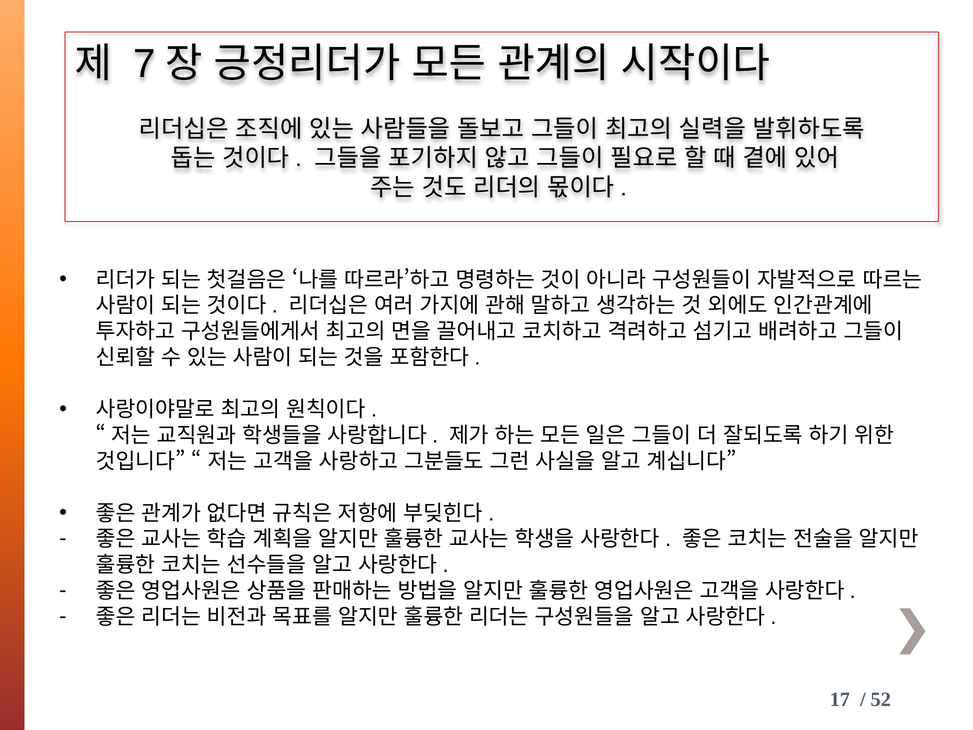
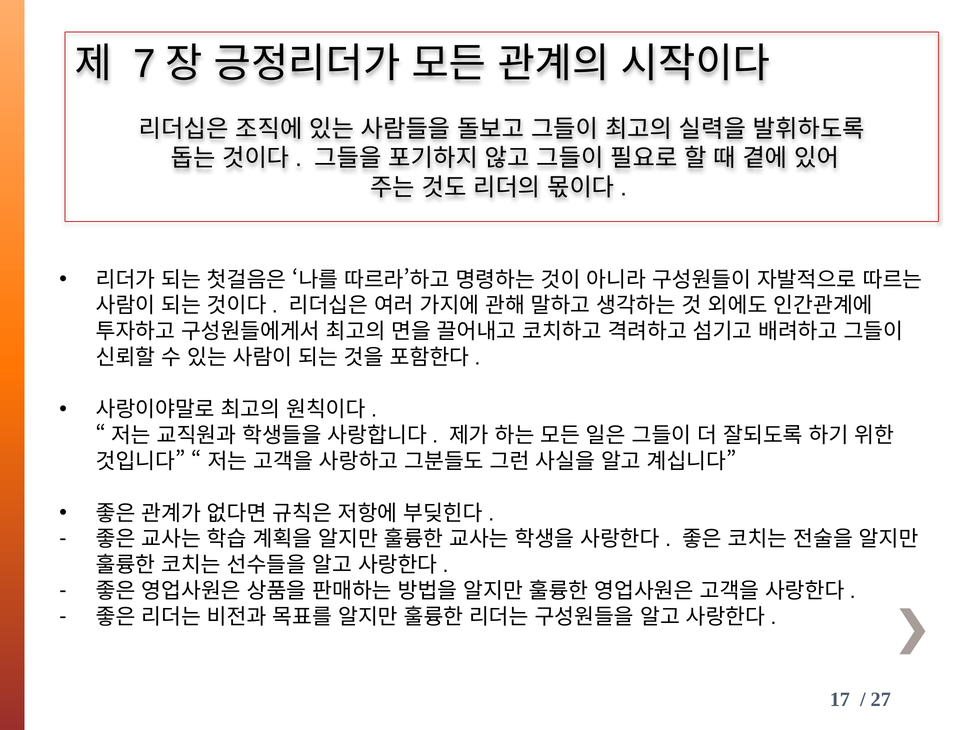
52: 52 -> 27
